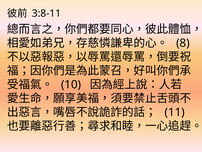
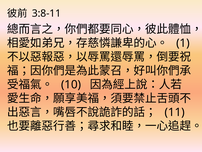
8: 8 -> 1
